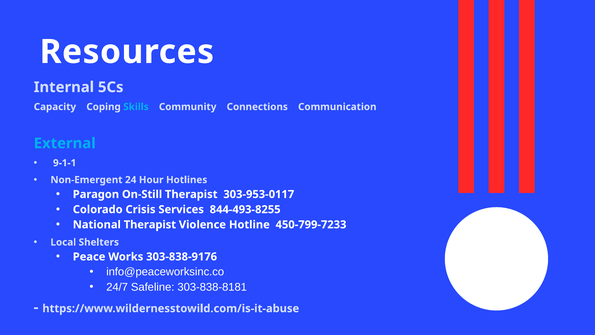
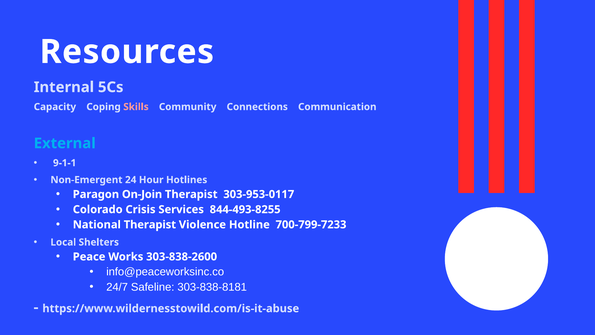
Skills colour: light blue -> pink
On-Still: On-Still -> On-Join
450-799-7233: 450-799-7233 -> 700-799-7233
303-838-9176: 303-838-9176 -> 303-838-2600
